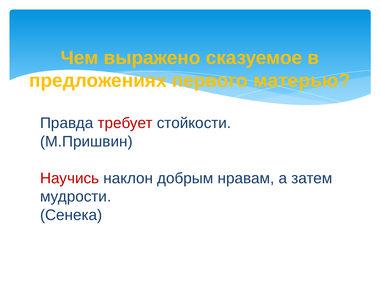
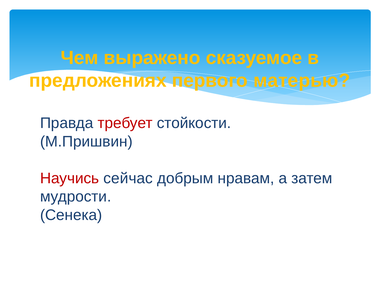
наклон: наклон -> сейчас
